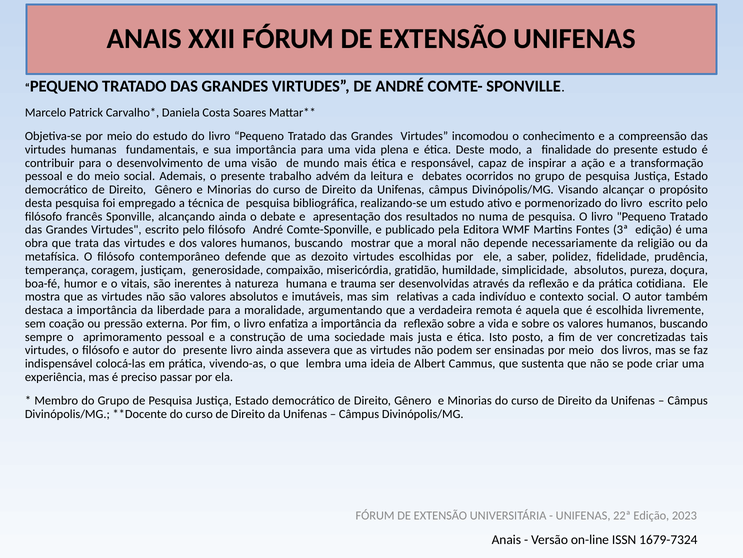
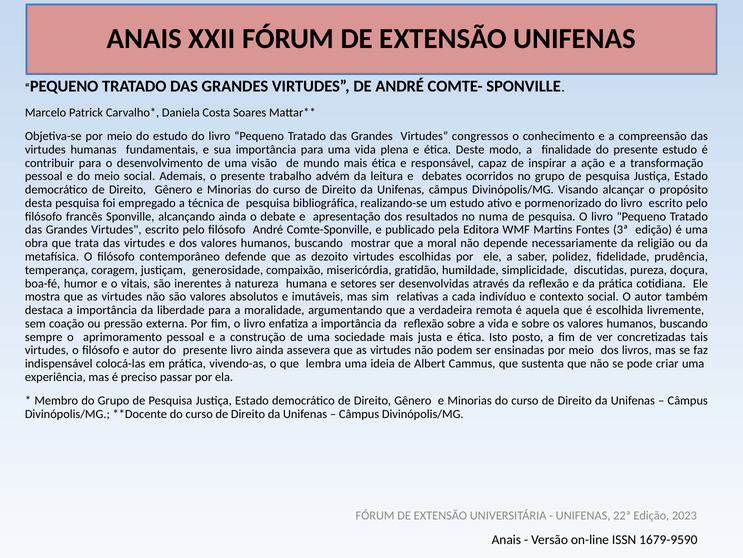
incomodou: incomodou -> congressos
simplicidade absolutos: absolutos -> discutidas
trauma: trauma -> setores
1679-7324: 1679-7324 -> 1679-9590
